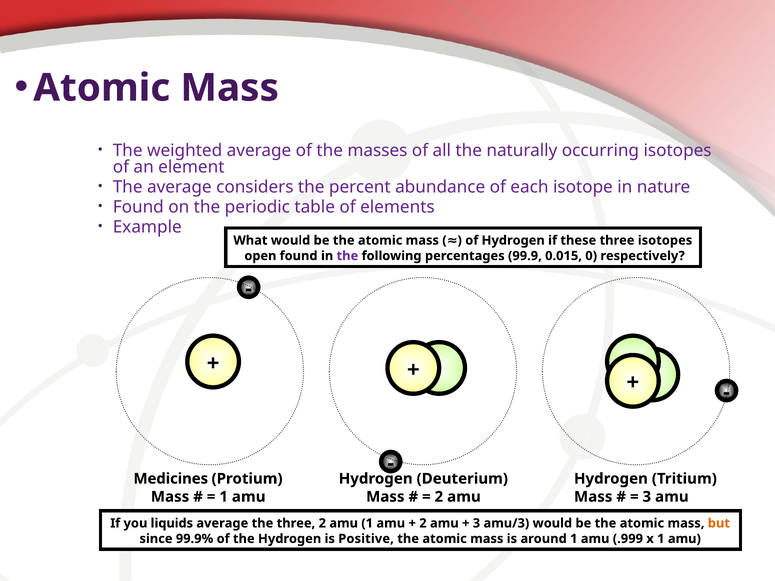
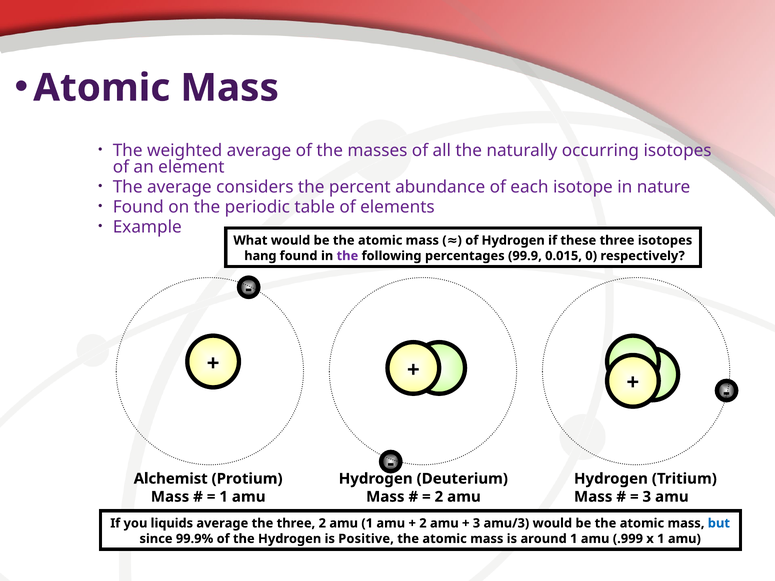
open: open -> hang
Medicines: Medicines -> Alchemist
but colour: orange -> blue
